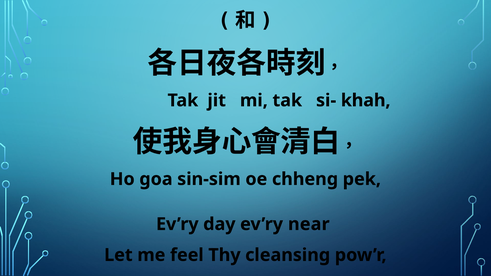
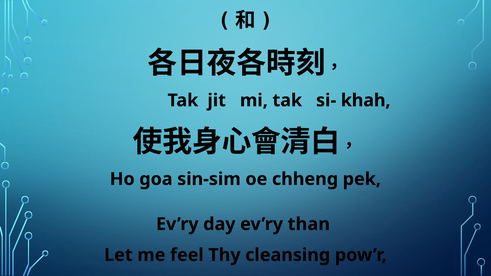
near: near -> than
